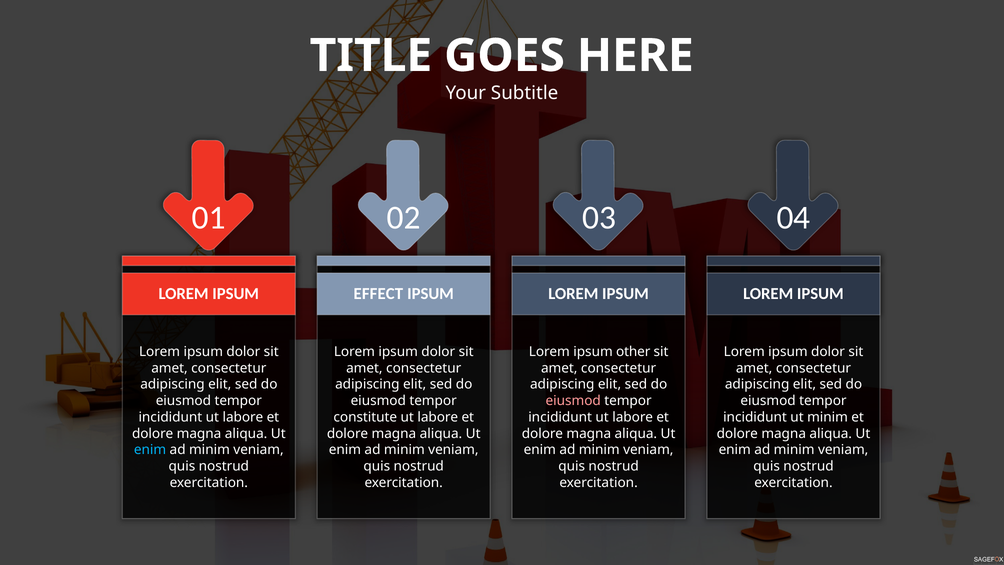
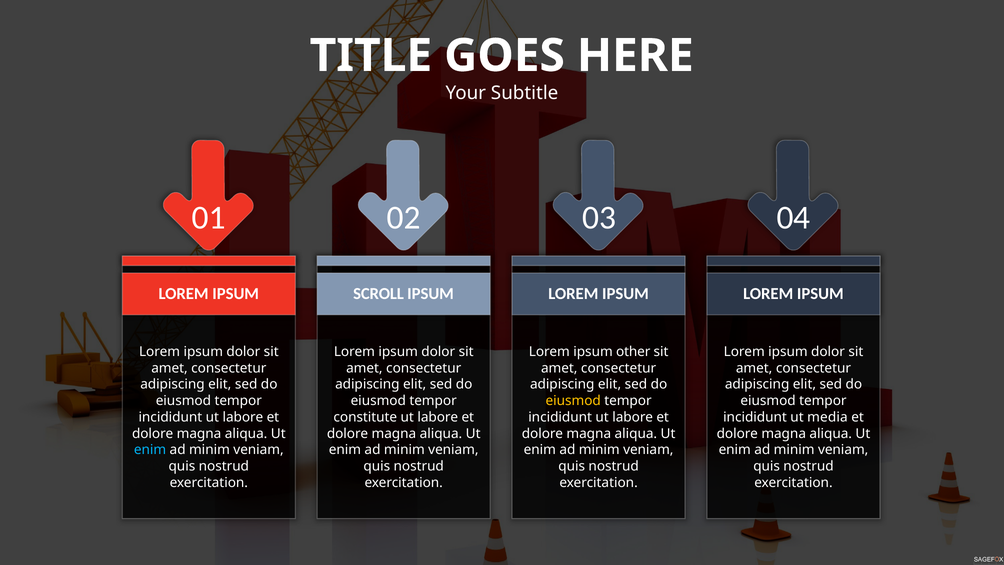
EFFECT: EFFECT -> SCROLL
eiusmod at (573, 401) colour: pink -> yellow
ut minim: minim -> media
